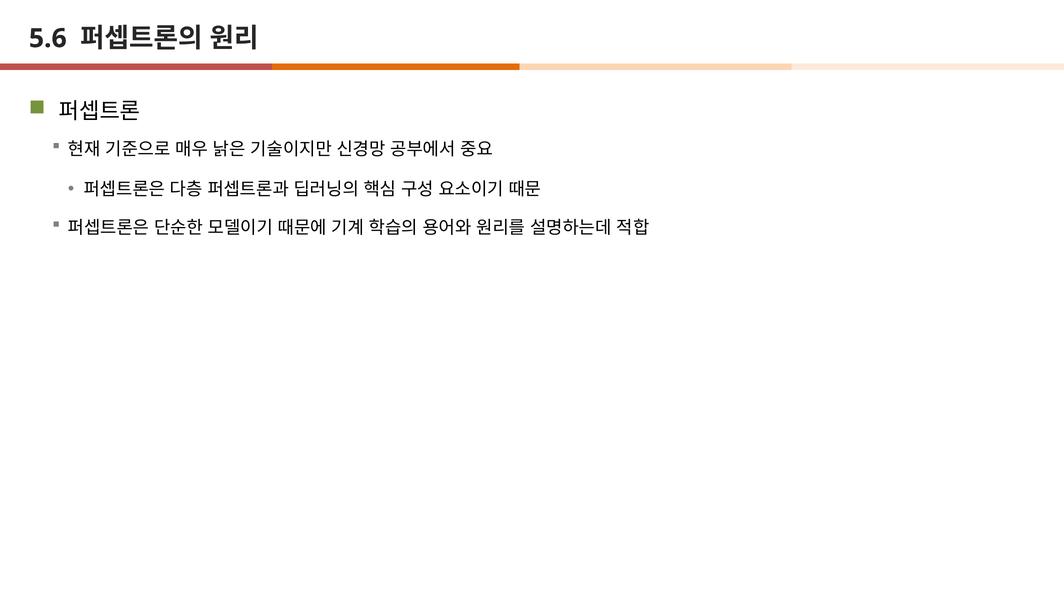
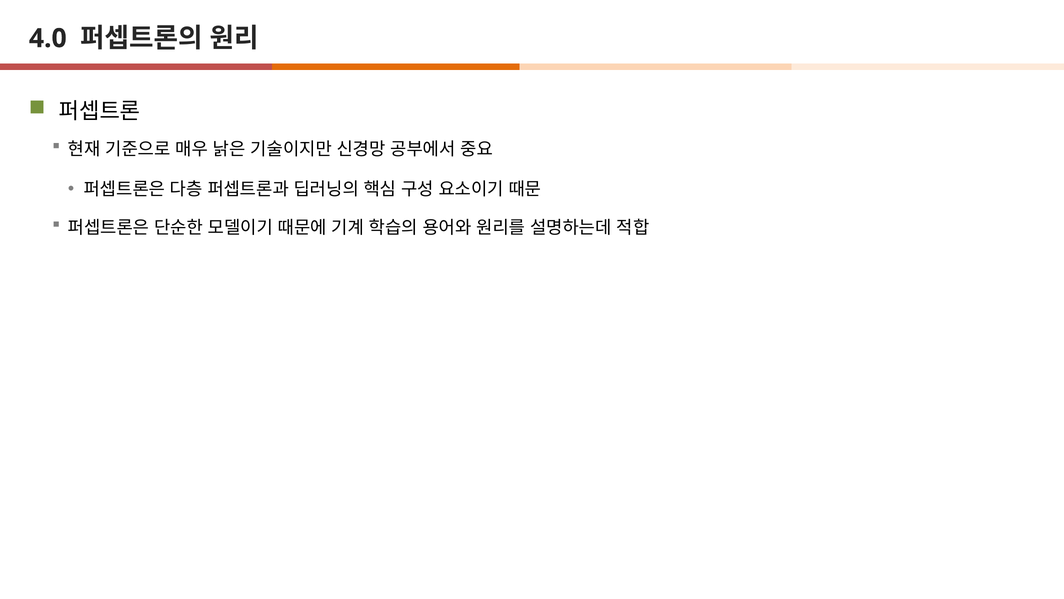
5.6: 5.6 -> 4.0
